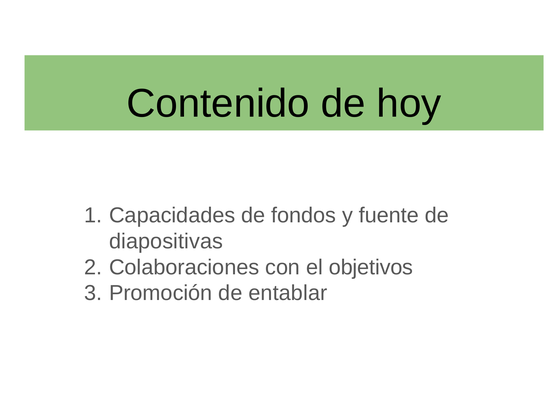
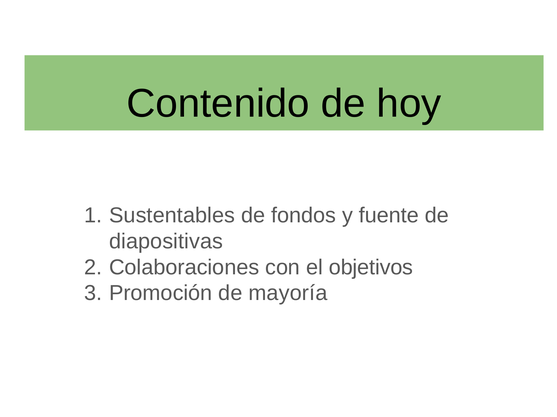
Capacidades: Capacidades -> Sustentables
entablar: entablar -> mayoría
